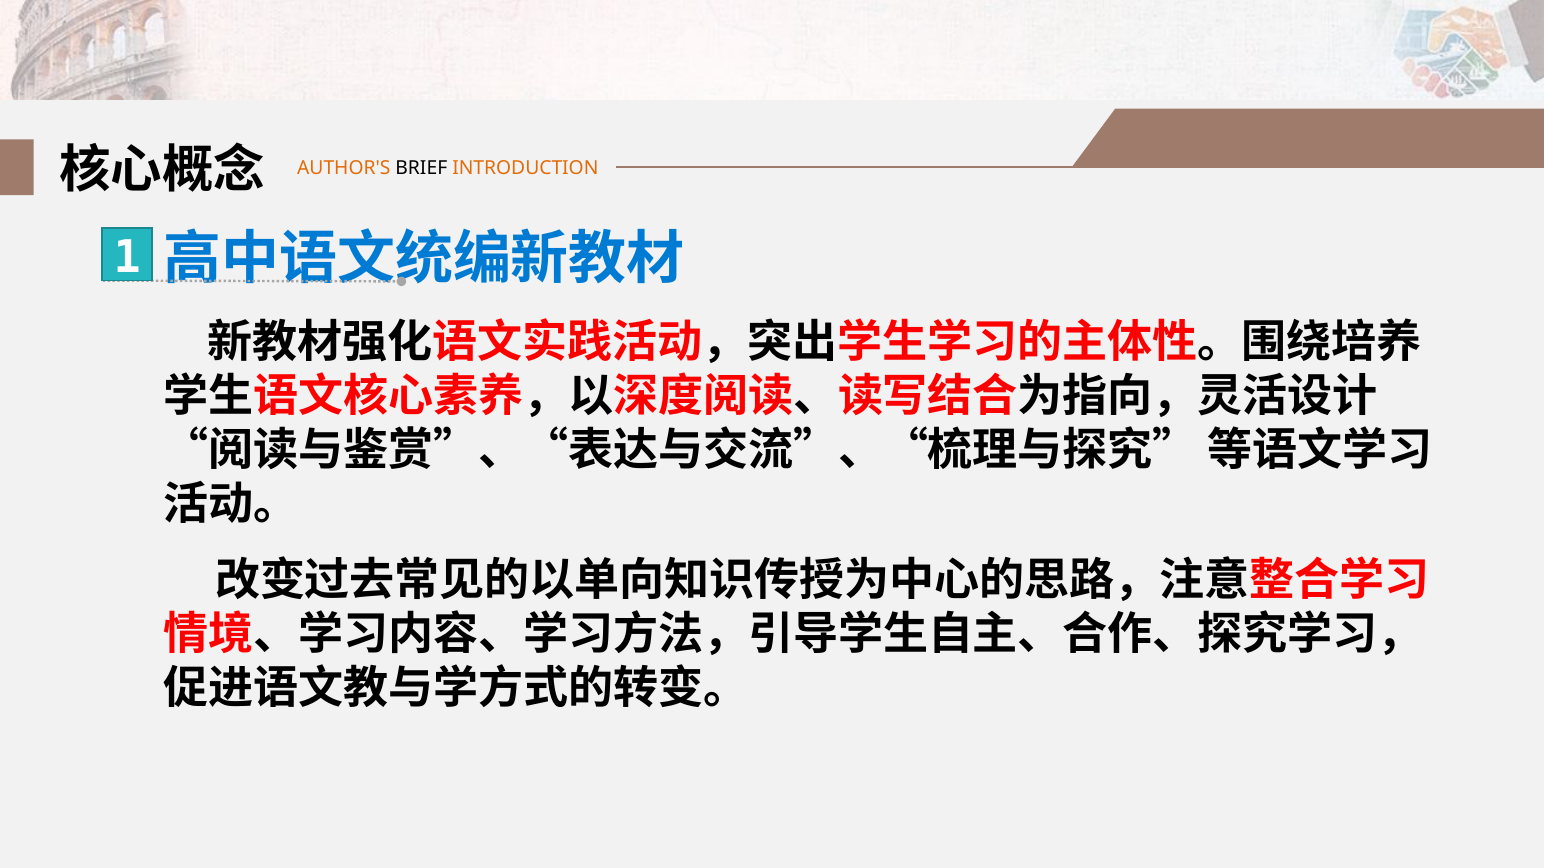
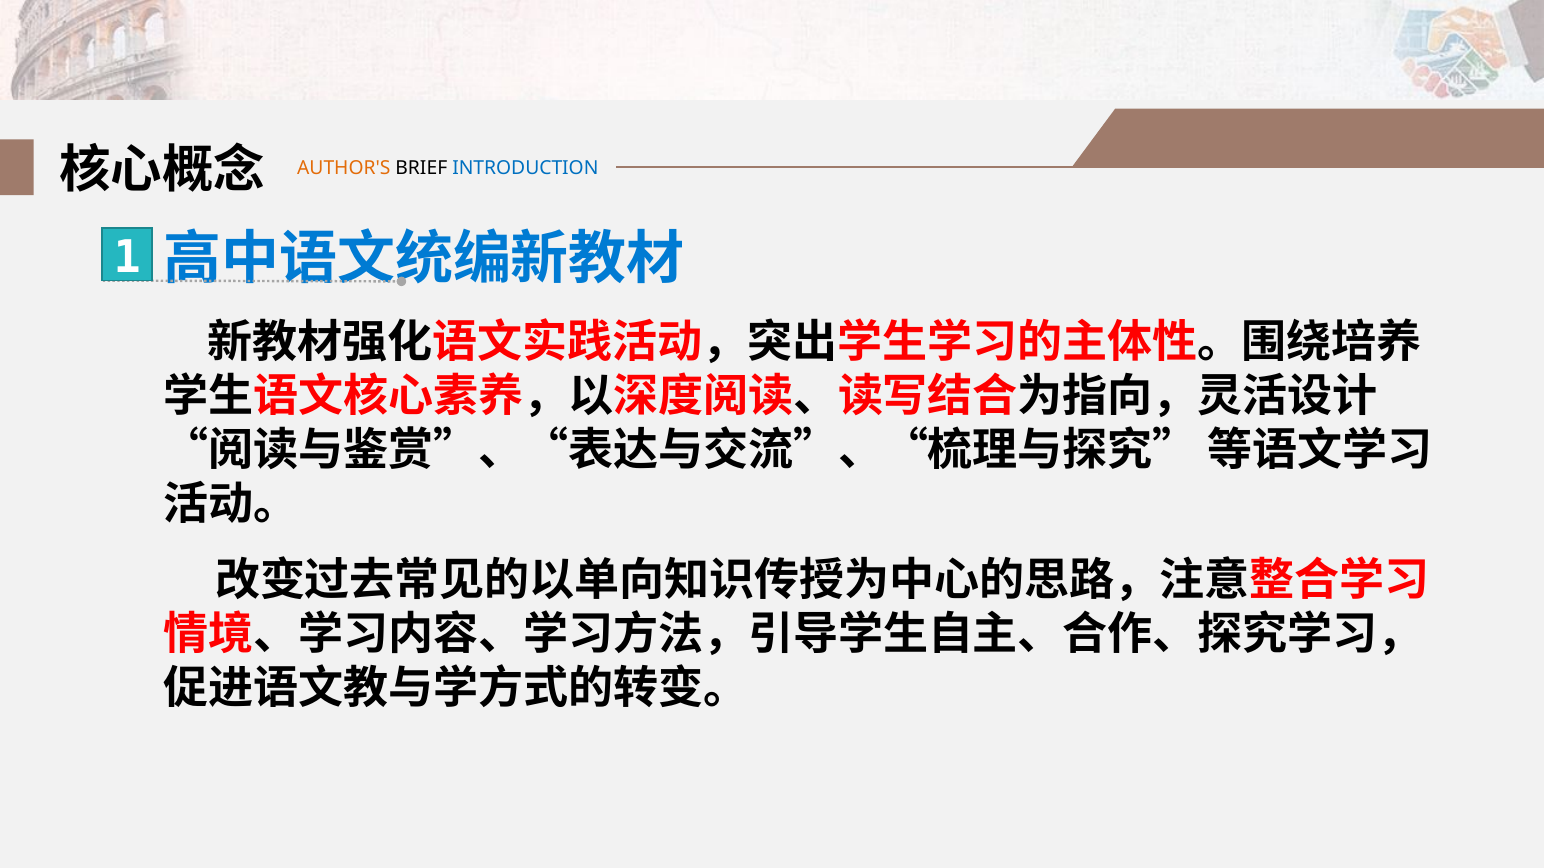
INTRODUCTION colour: orange -> blue
